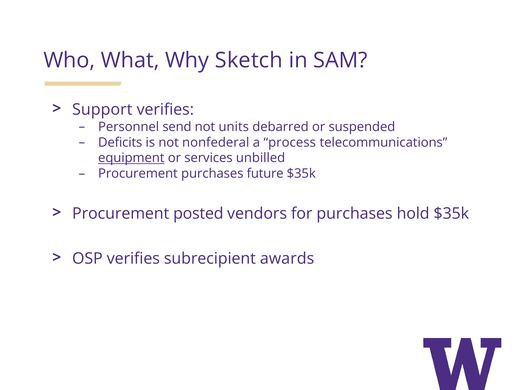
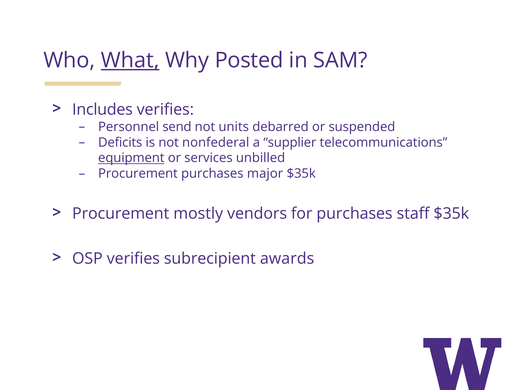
What underline: none -> present
Sketch: Sketch -> Posted
Support: Support -> Includes
process: process -> supplier
future: future -> major
posted: posted -> mostly
hold: hold -> staff
